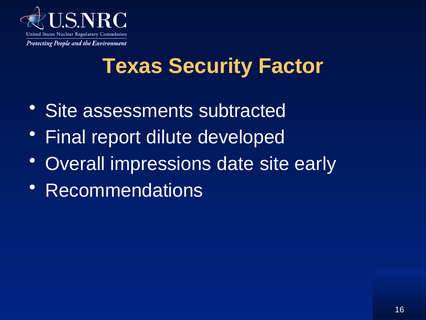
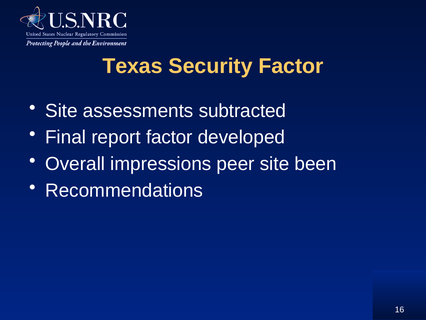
report dilute: dilute -> factor
date: date -> peer
early: early -> been
